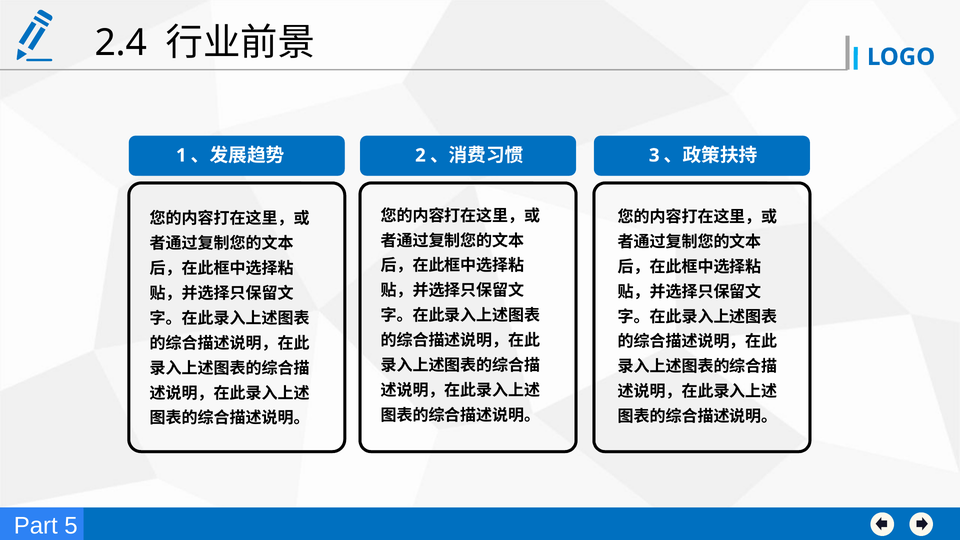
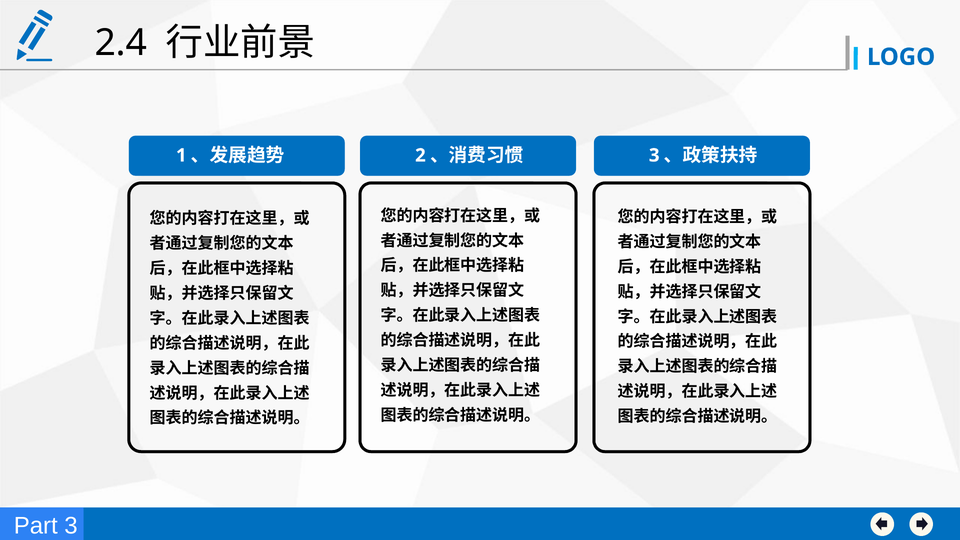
Part 5: 5 -> 3
